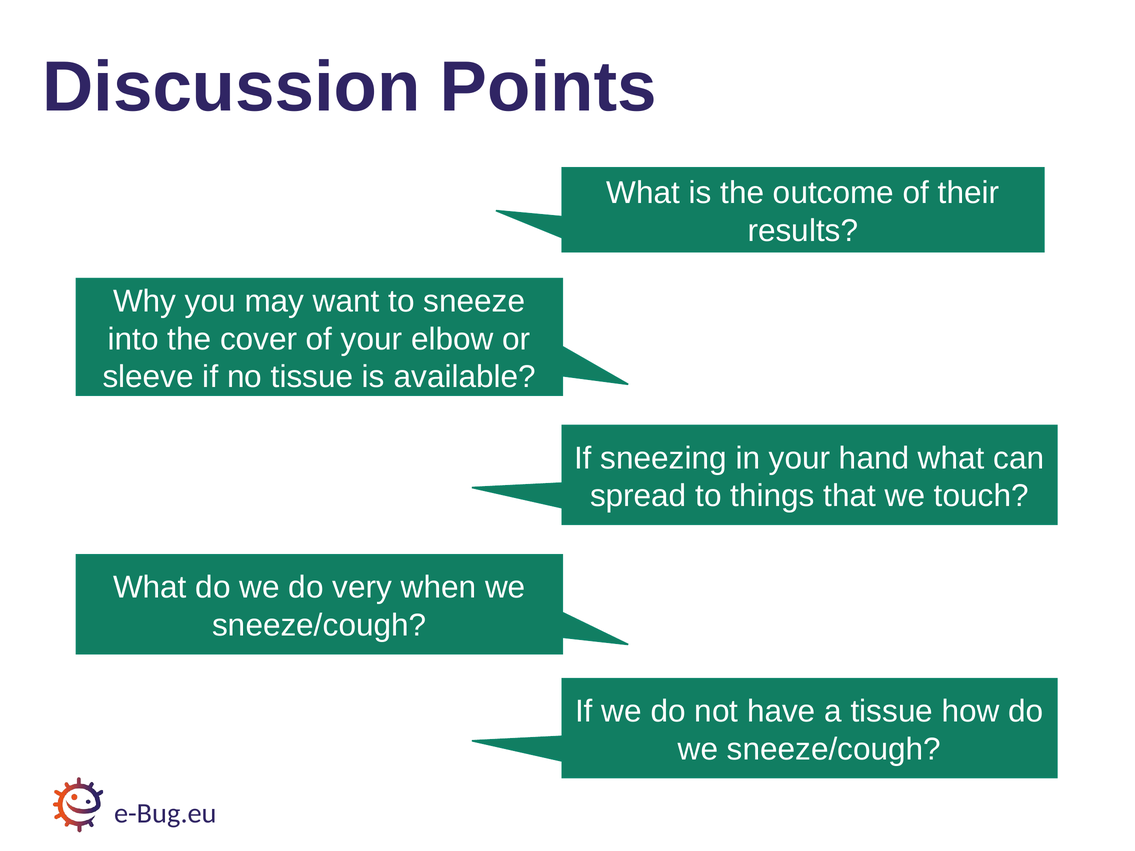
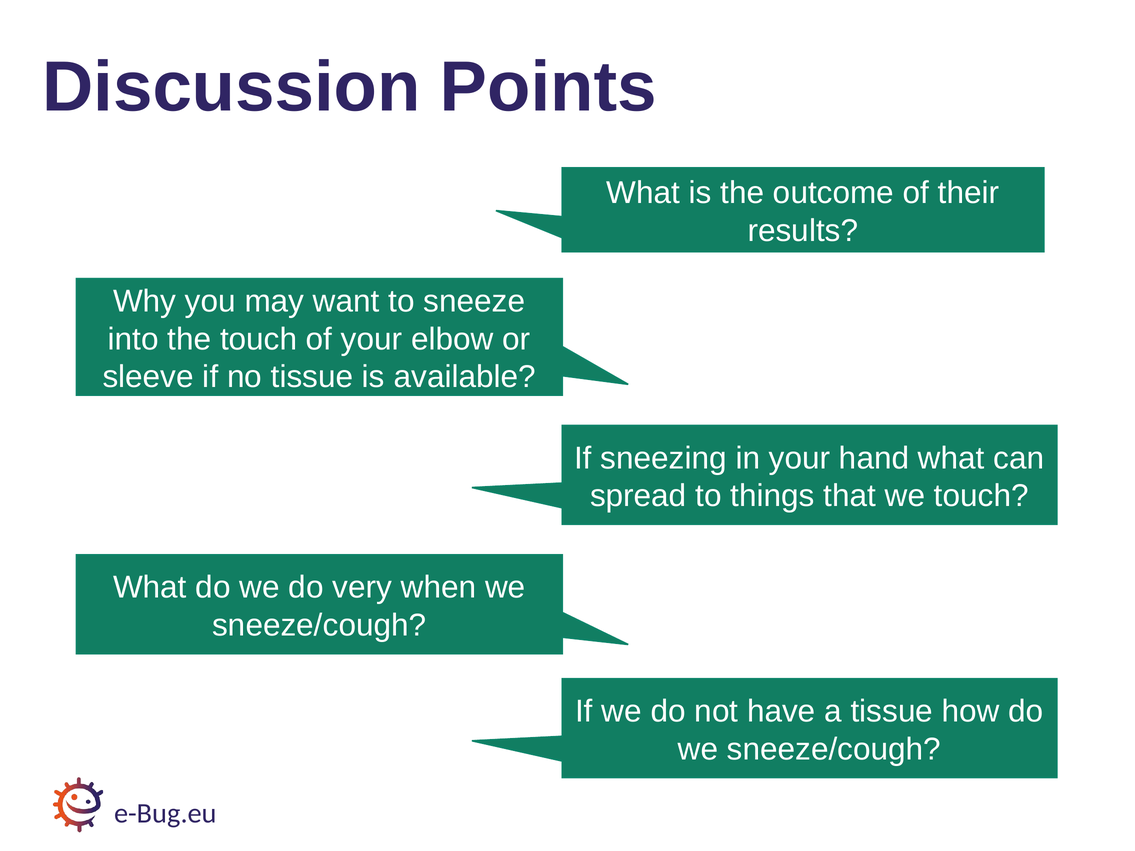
the cover: cover -> touch
